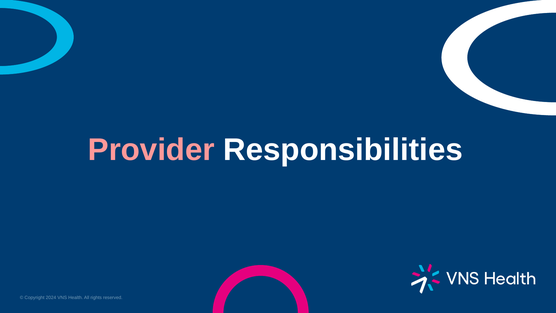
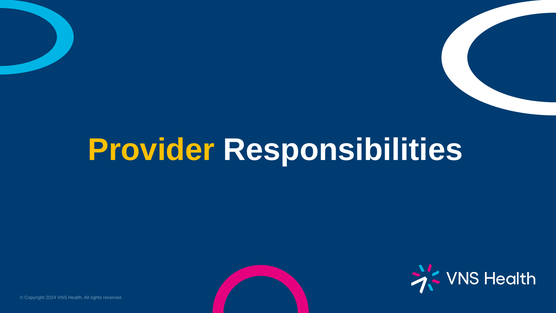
Provider colour: pink -> yellow
